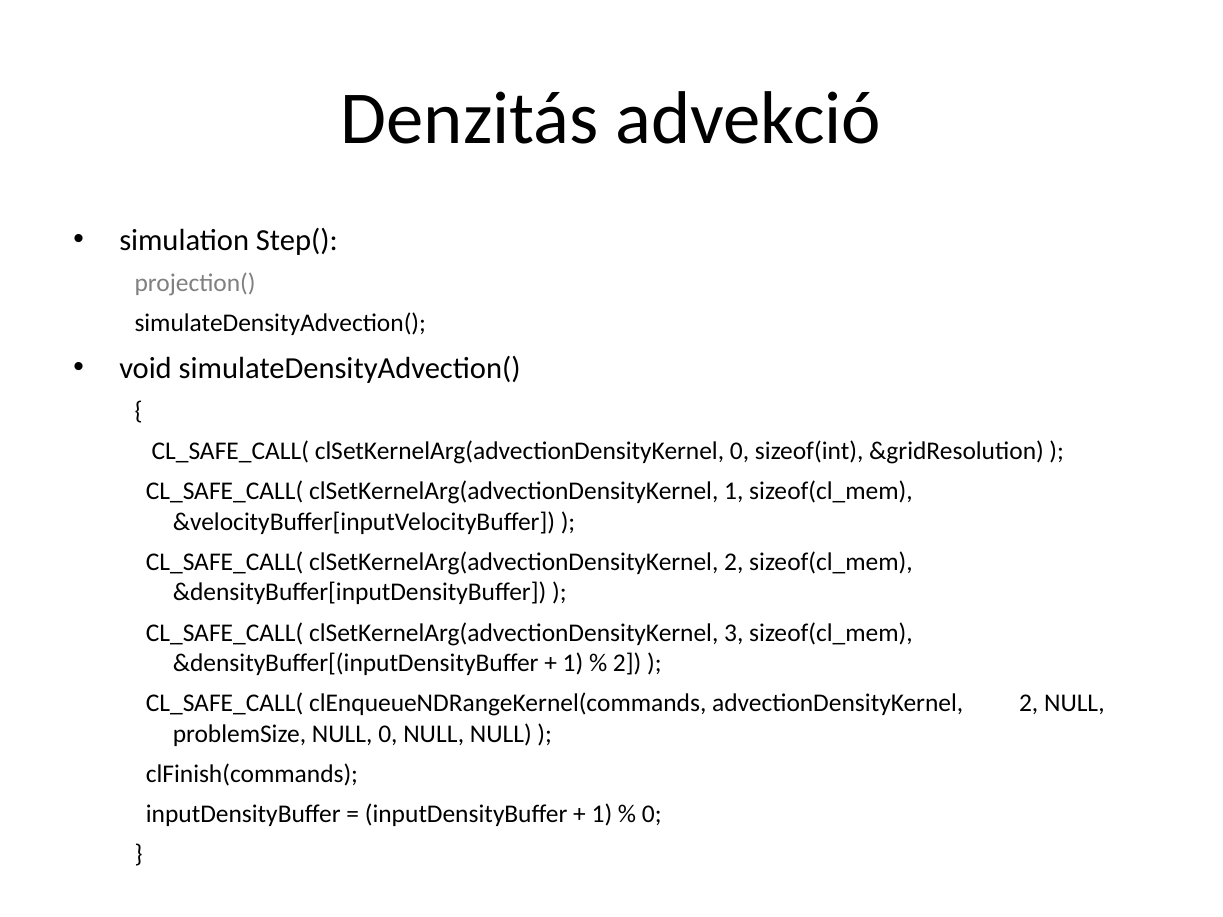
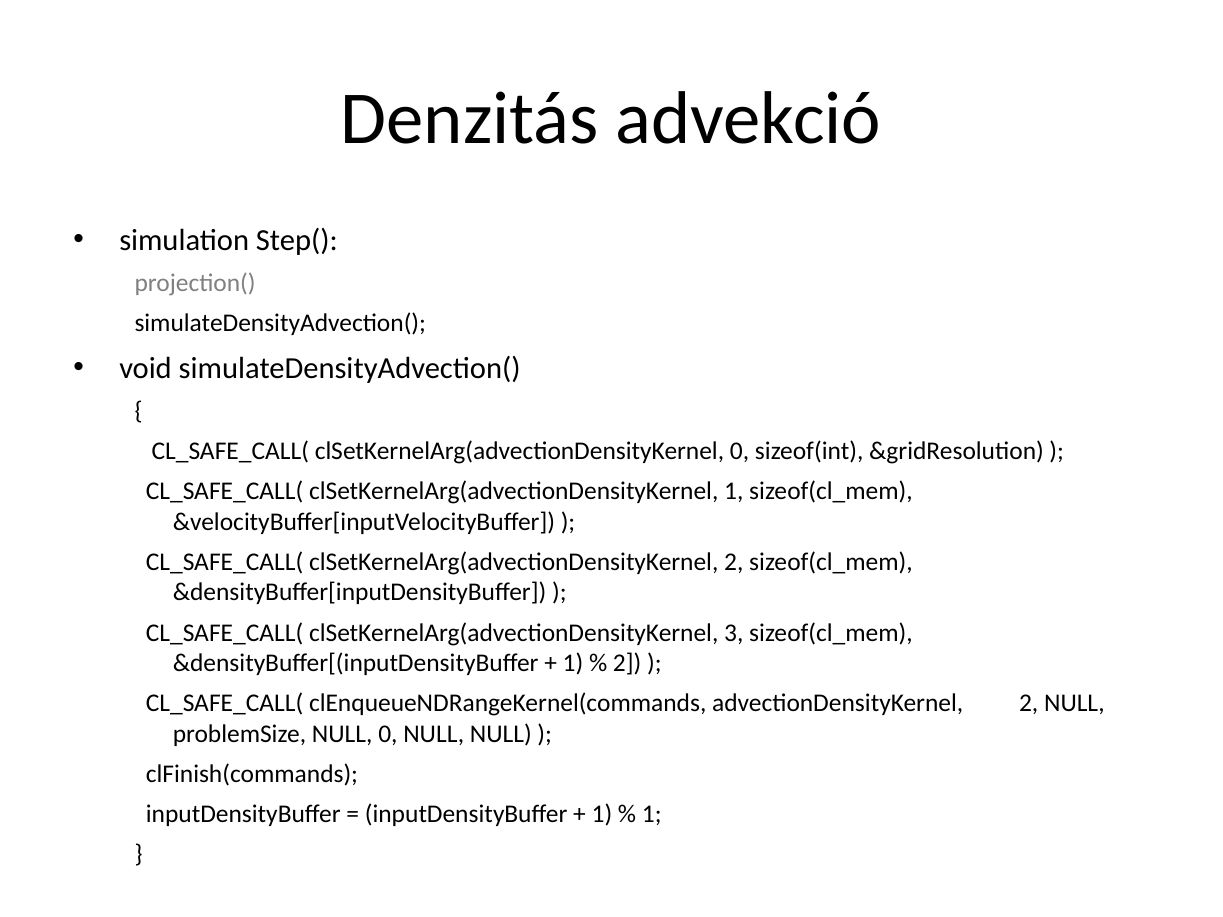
0 at (652, 814): 0 -> 1
